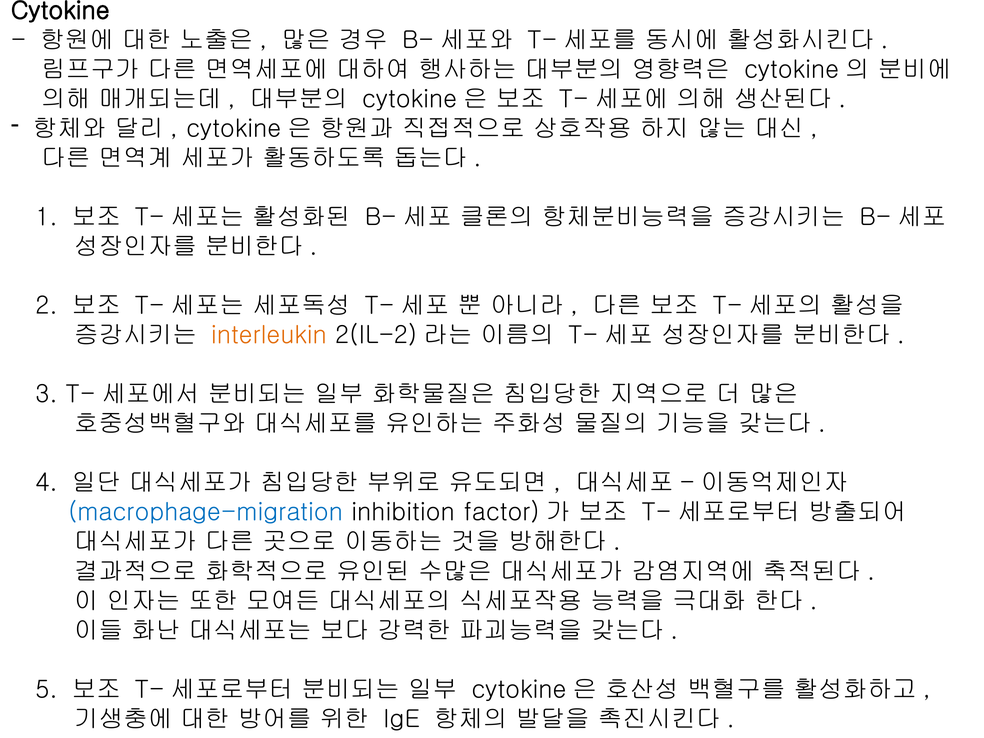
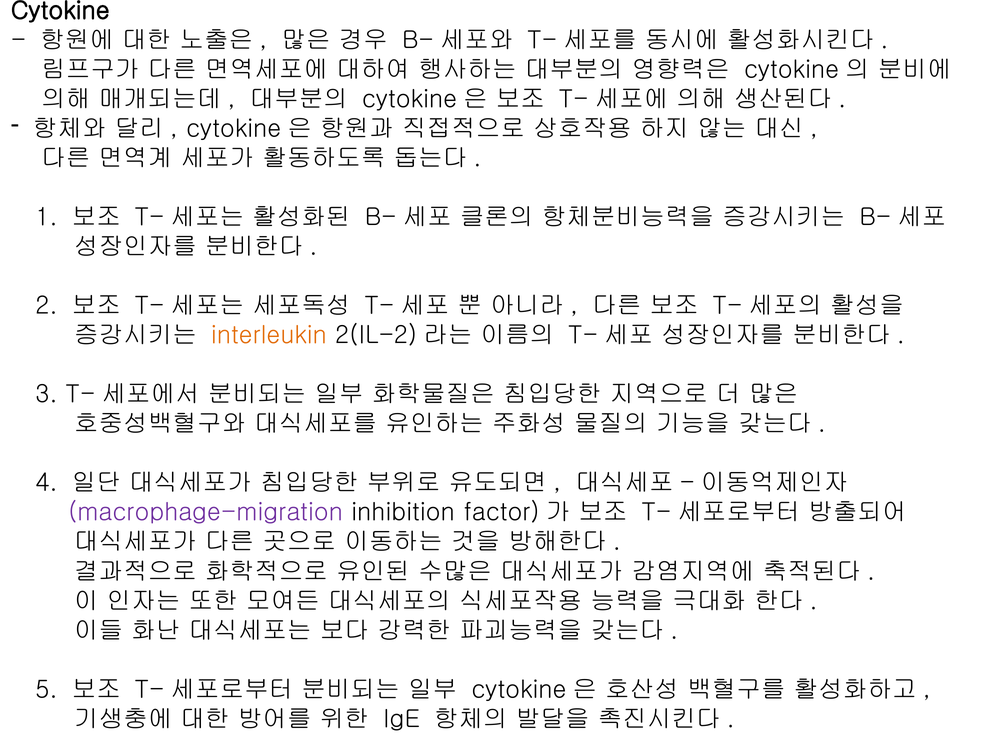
macrophage-migration colour: blue -> purple
